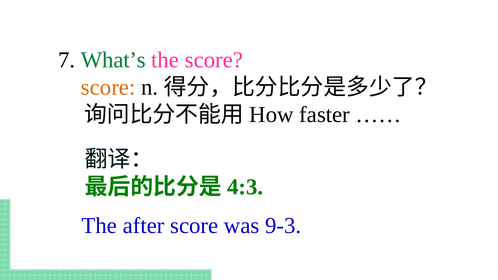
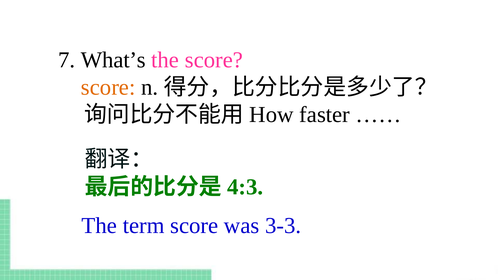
What’s colour: green -> black
after: after -> term
9-3: 9-3 -> 3-3
